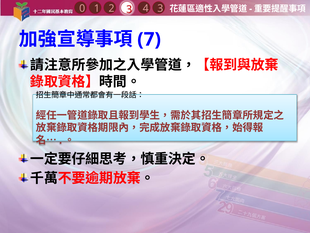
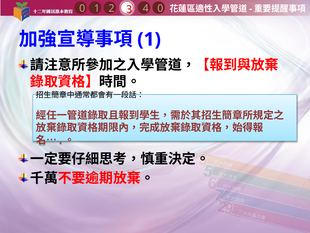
4 3: 3 -> 0
7 at (149, 39): 7 -> 1
